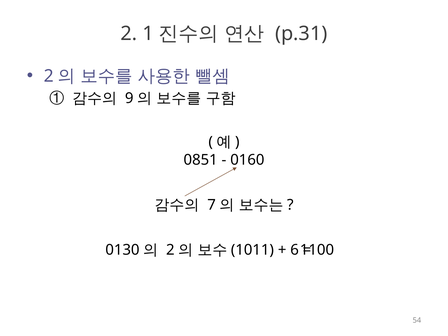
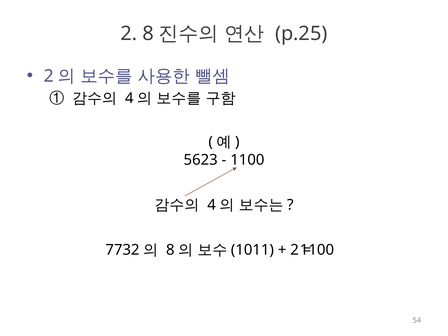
2 1: 1 -> 8
p.31: p.31 -> p.25
9 at (129, 98): 9 -> 4
0851: 0851 -> 5623
0160 at (247, 160): 0160 -> 1100
7 at (212, 205): 7 -> 4
0130: 0130 -> 7732
2 at (170, 250): 2 -> 8
6 at (295, 250): 6 -> 2
